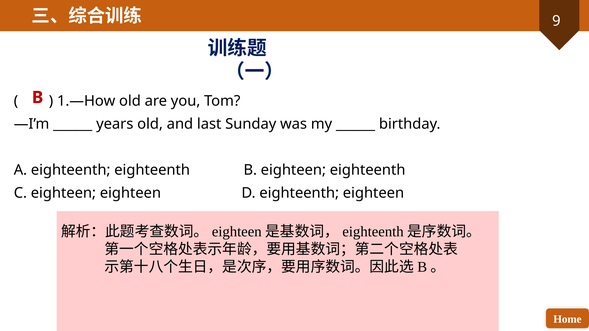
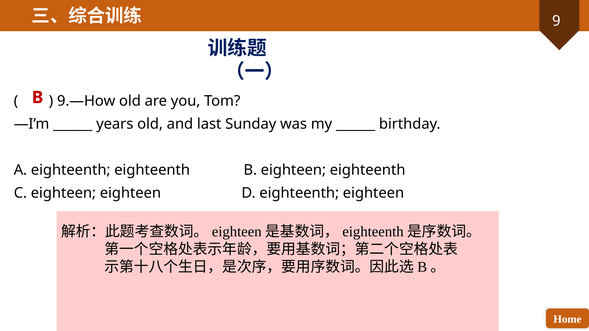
1.—How: 1.—How -> 9.—How
